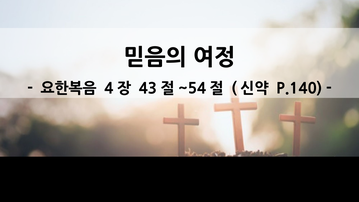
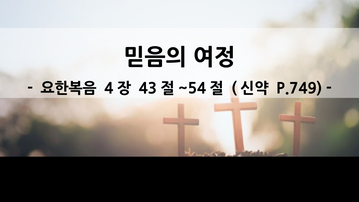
P.140: P.140 -> P.749
